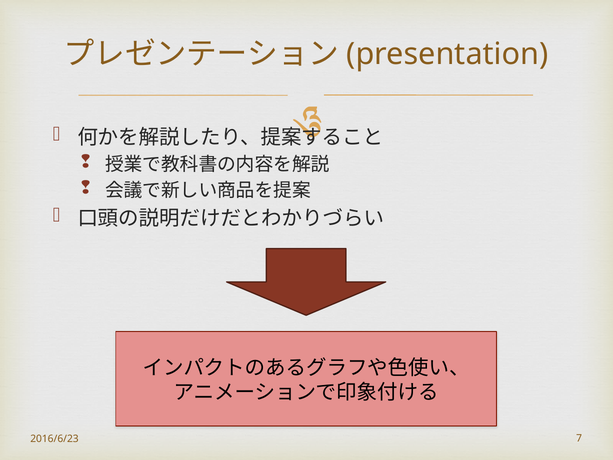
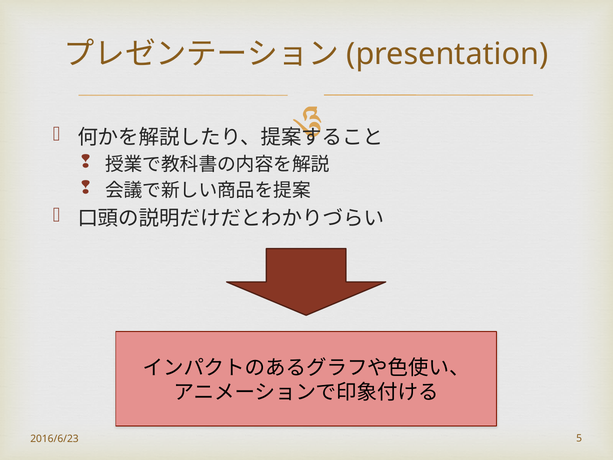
7: 7 -> 5
